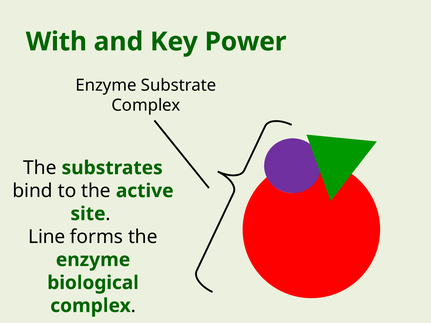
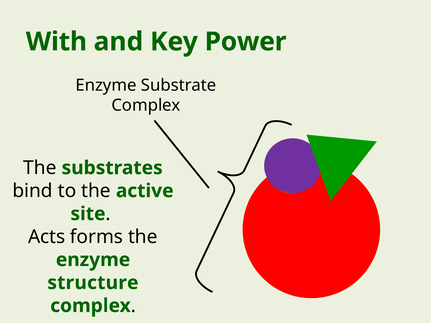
Line: Line -> Acts
biological: biological -> structure
